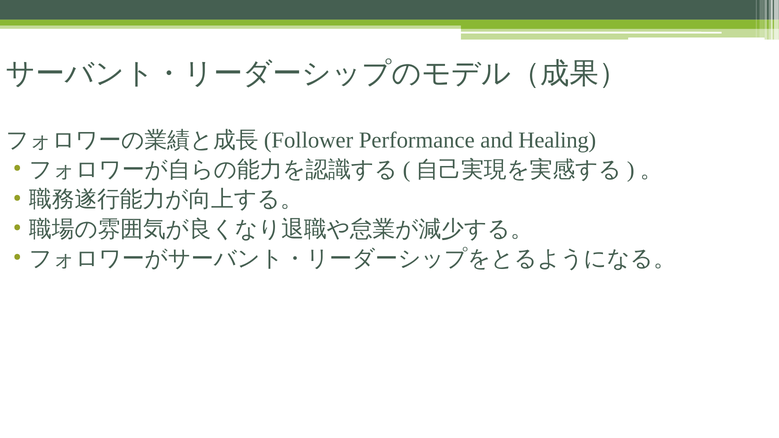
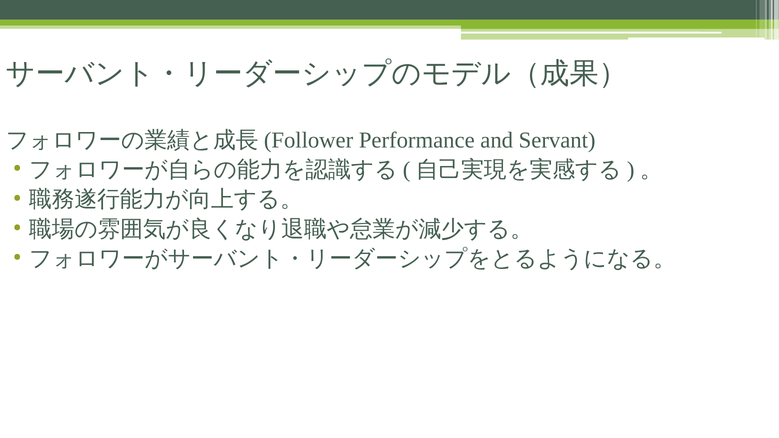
Healing: Healing -> Servant
